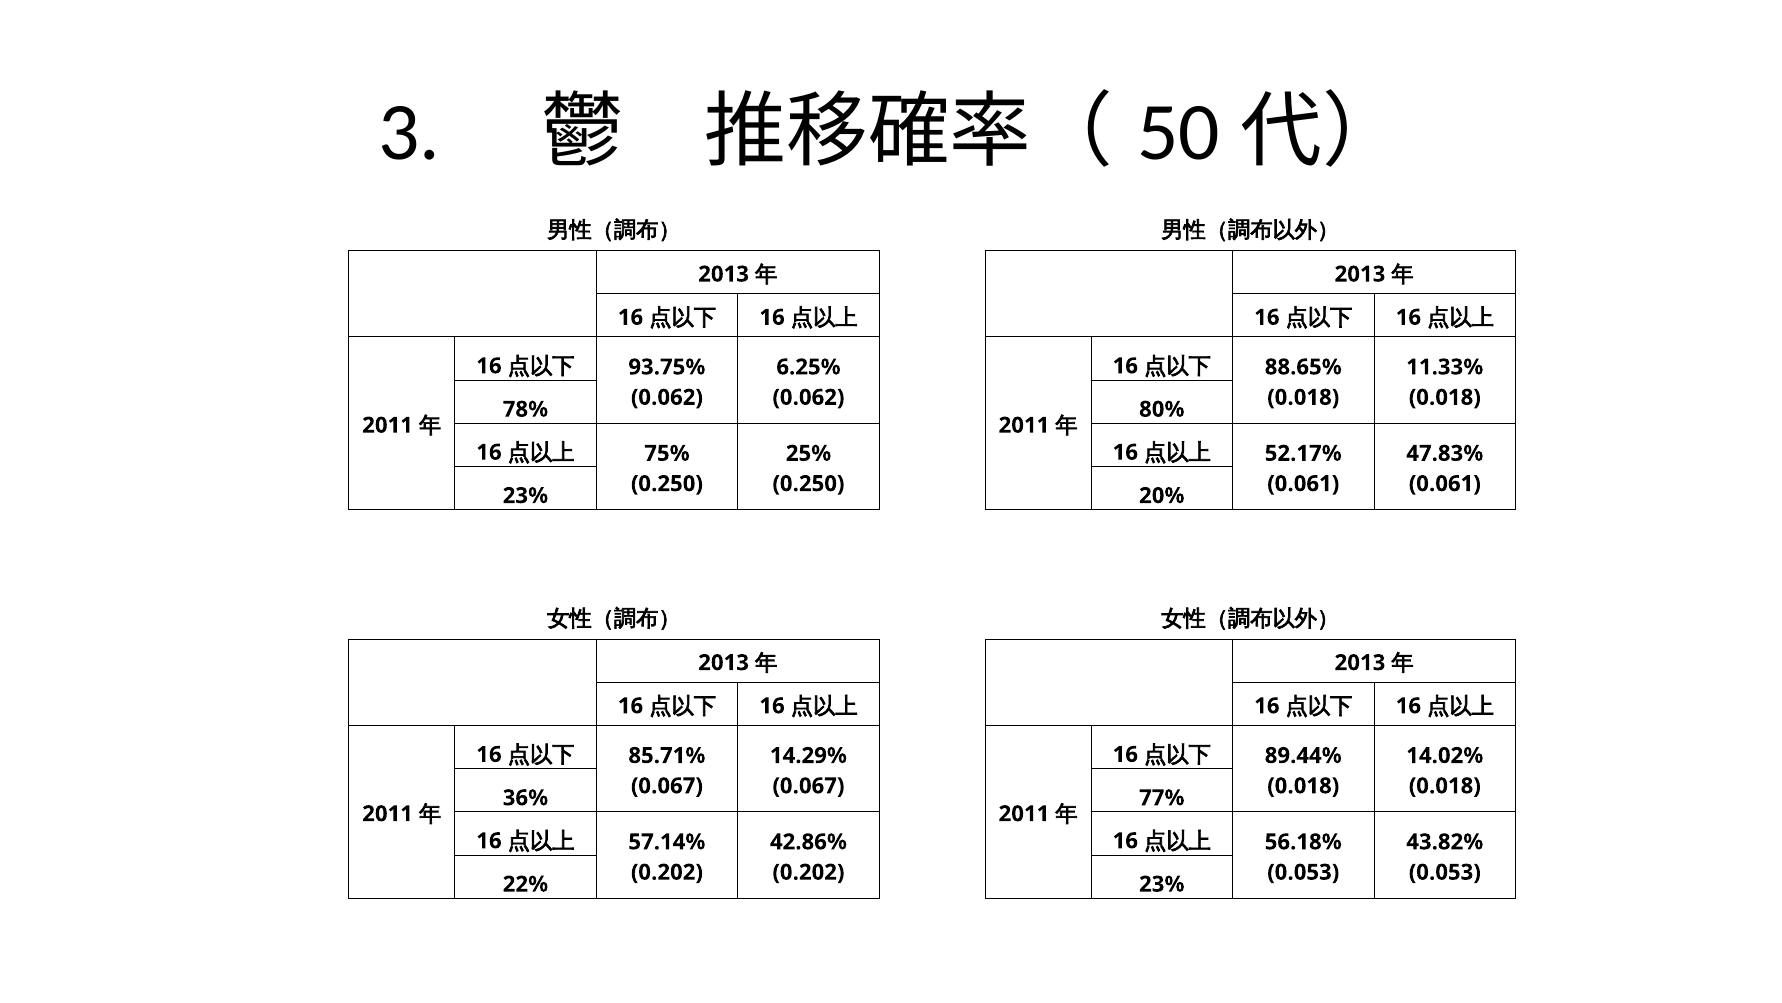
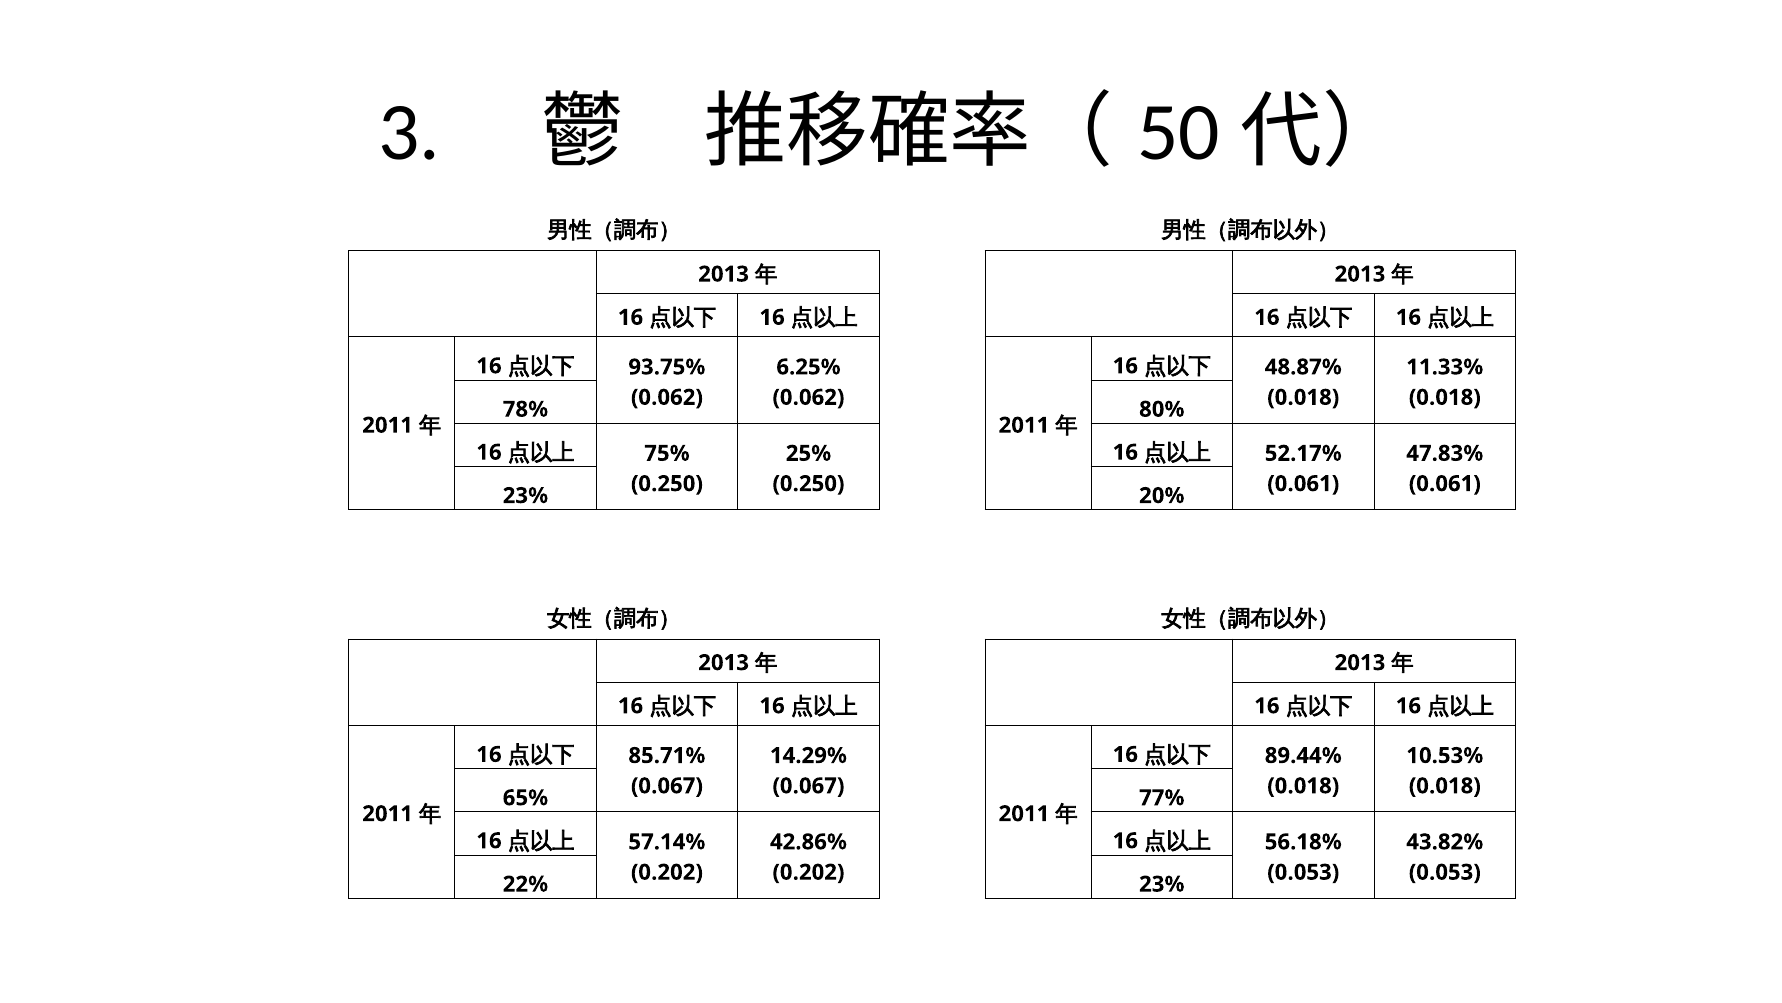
88.65%: 88.65% -> 48.87%
14.02%: 14.02% -> 10.53%
36%: 36% -> 65%
